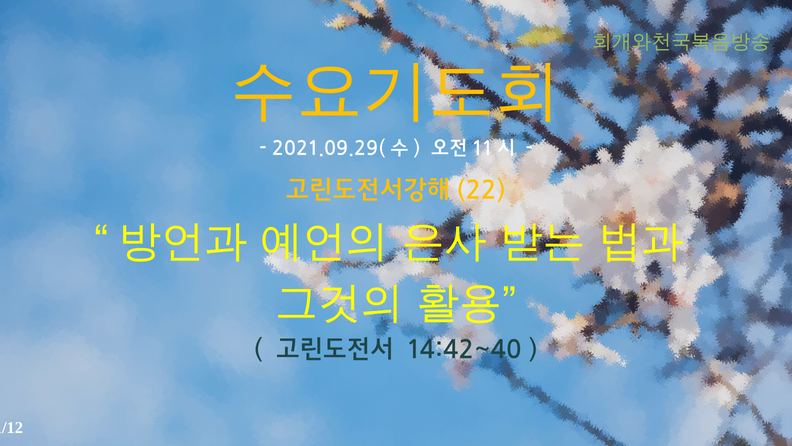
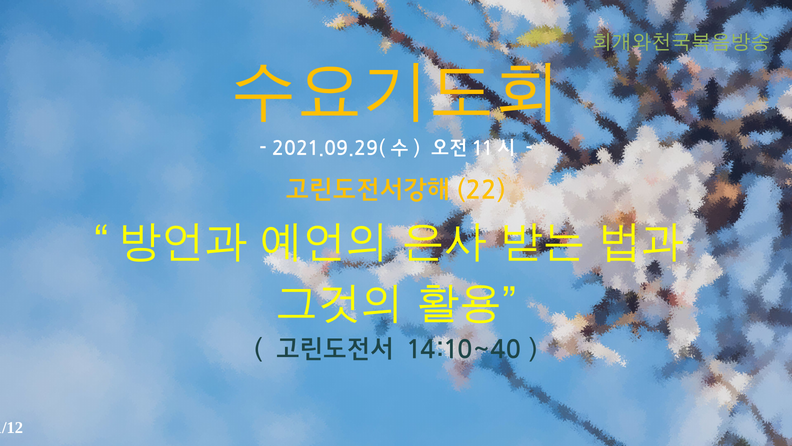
14:42~40: 14:42~40 -> 14:10~40
